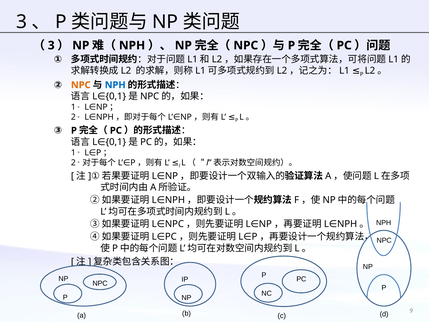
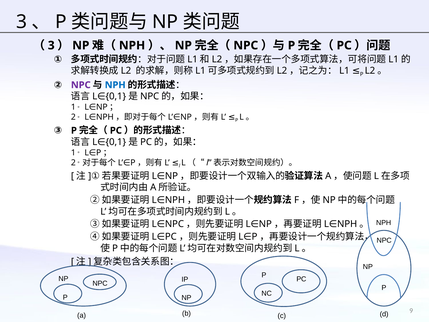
NPC at (81, 85) colour: orange -> purple
